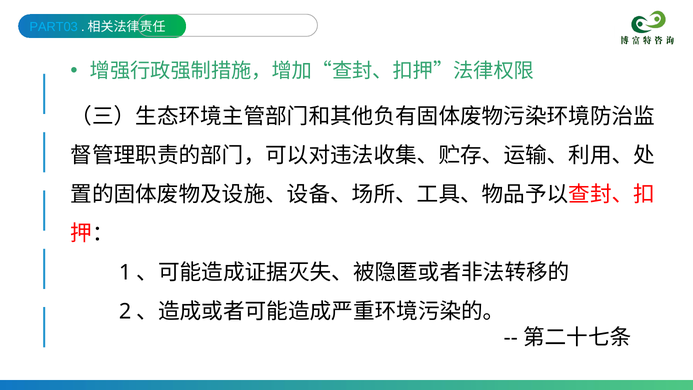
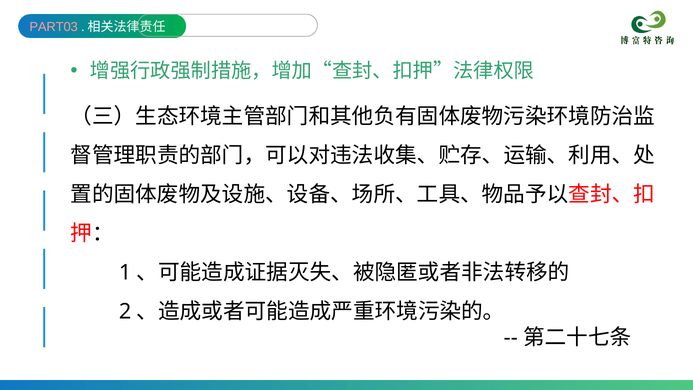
PART03 colour: light blue -> pink
